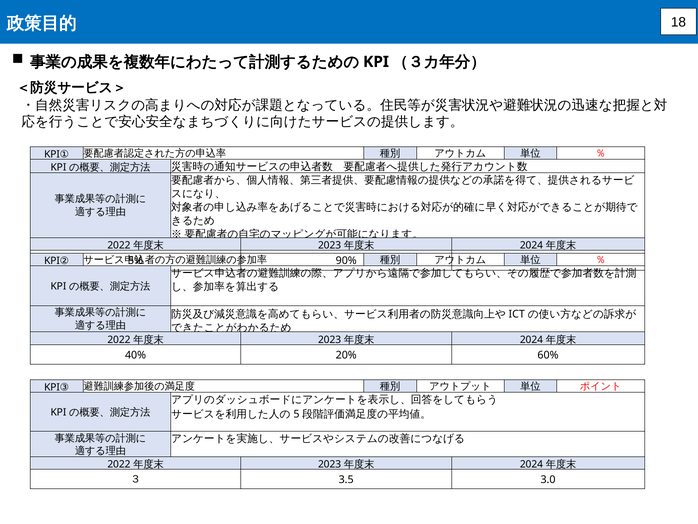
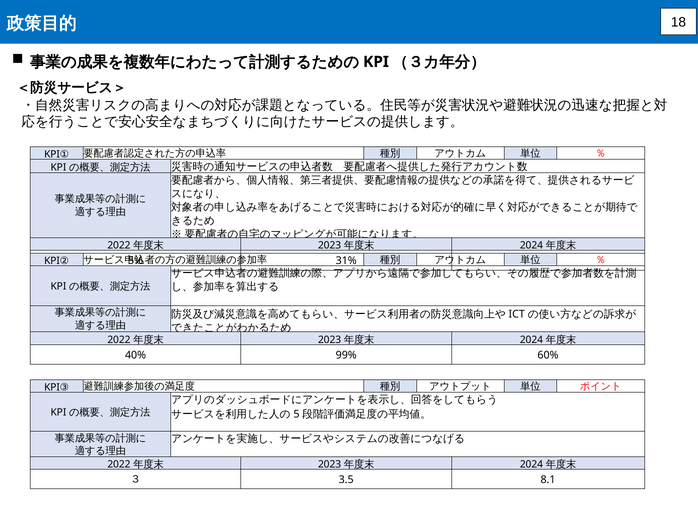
90%: 90% -> 31%
20%: 20% -> 99%
3.0: 3.0 -> 8.1
